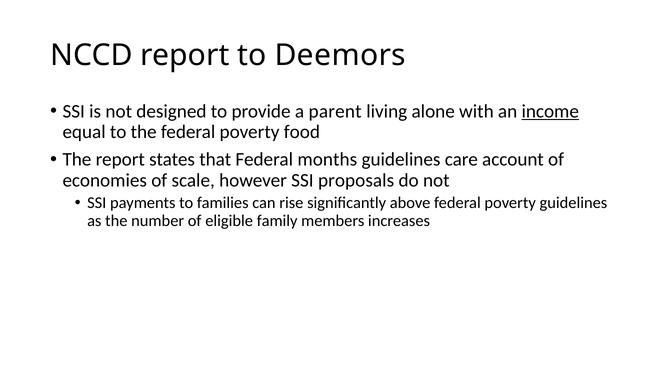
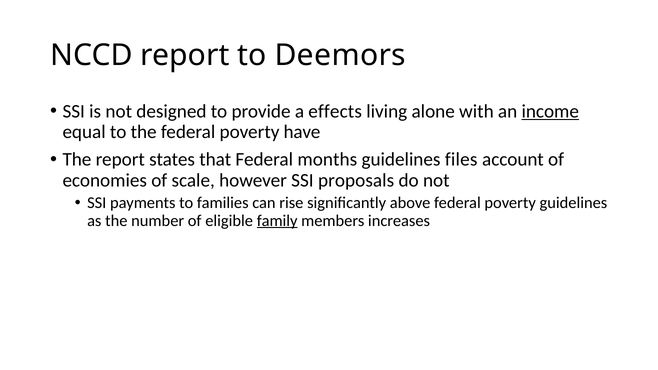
parent: parent -> effects
food: food -> have
care: care -> files
family underline: none -> present
